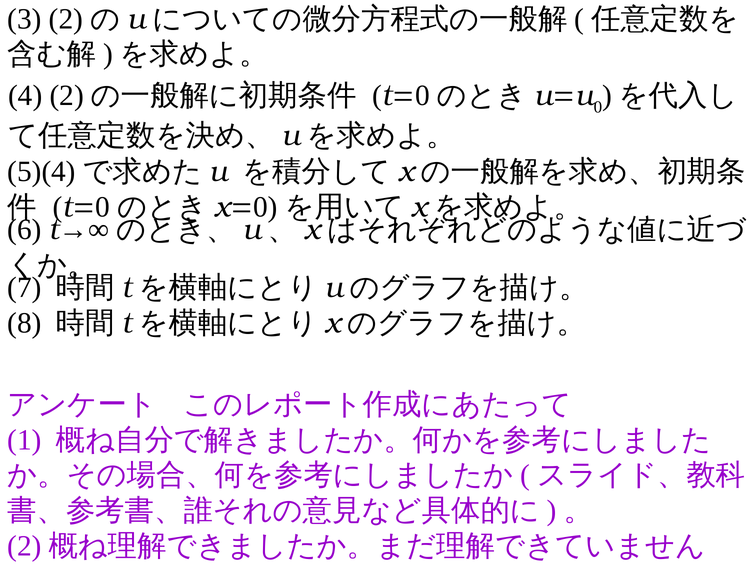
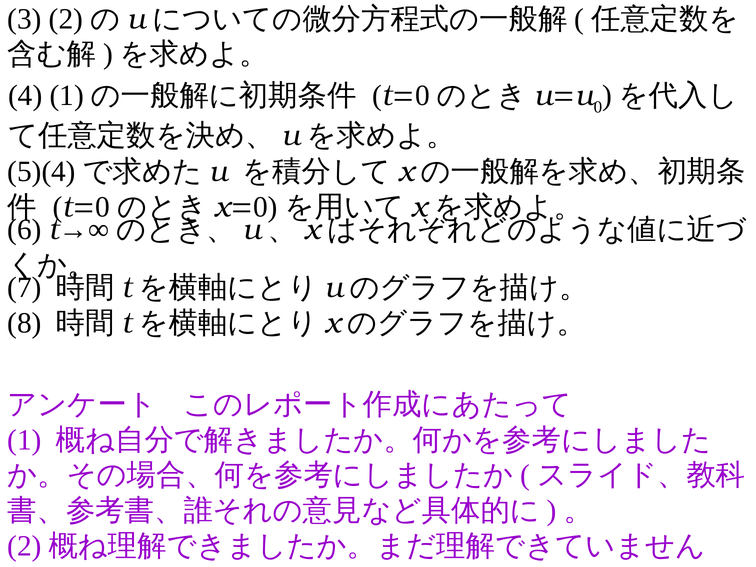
4 2: 2 -> 1
